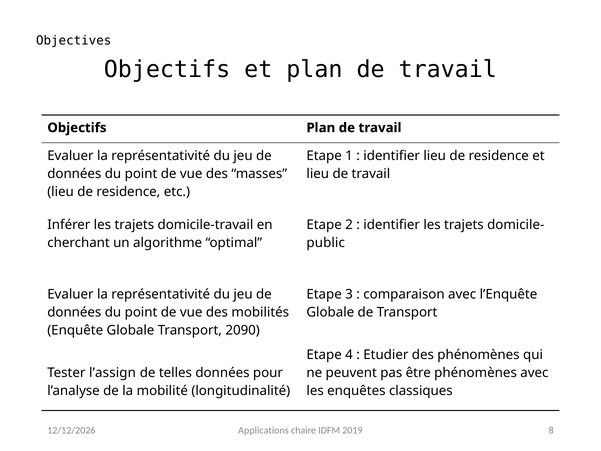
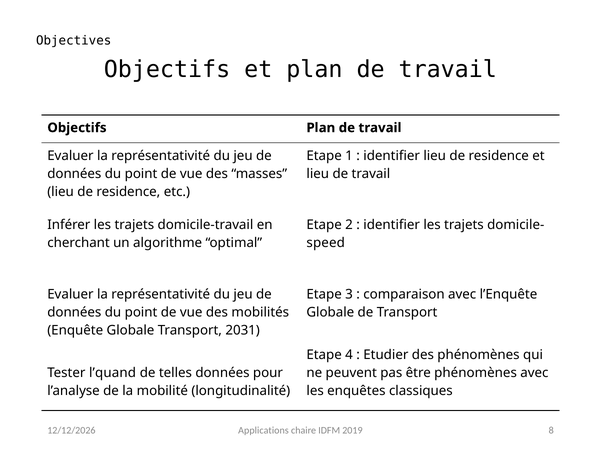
public: public -> speed
2090: 2090 -> 2031
l’assign: l’assign -> l’quand
